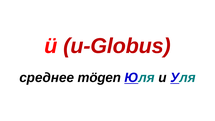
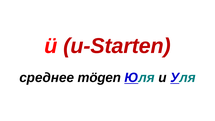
u-Globus: u-Globus -> u-Starten
